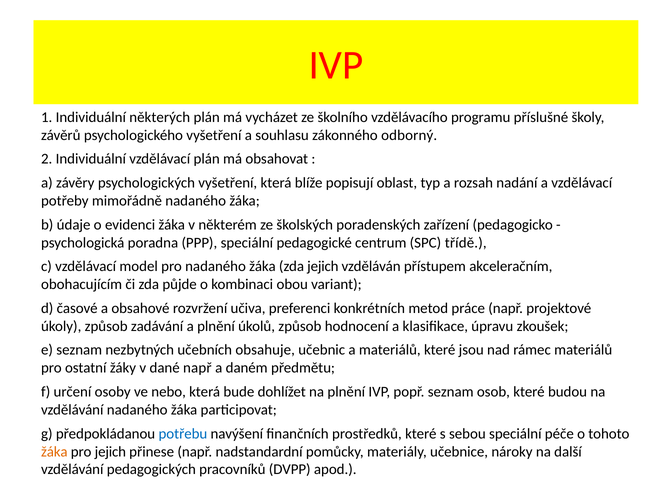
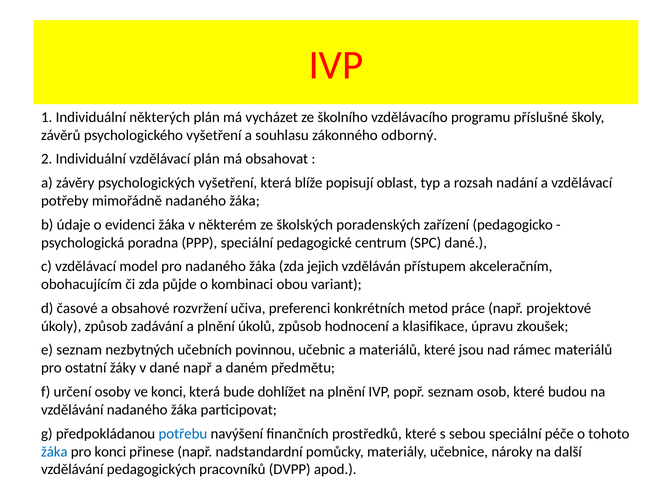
SPC třídě: třídě -> dané
obsahuje: obsahuje -> povinnou
ve nebo: nebo -> konci
žáka at (54, 452) colour: orange -> blue
pro jejich: jejich -> konci
